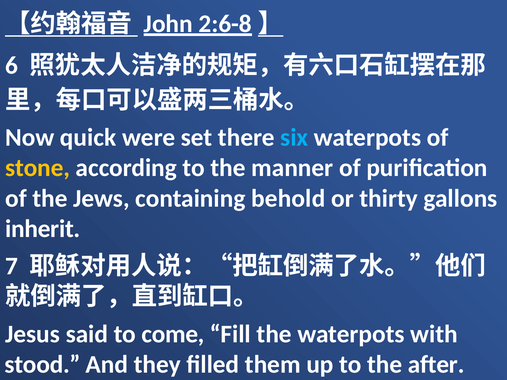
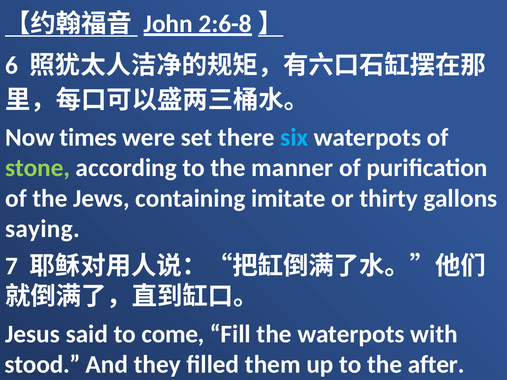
quick: quick -> times
stone colour: yellow -> light green
behold: behold -> imitate
inherit: inherit -> saying
